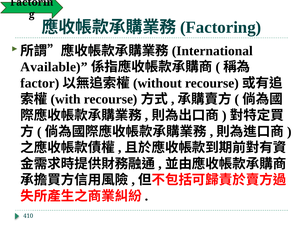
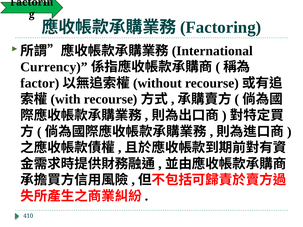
Available: Available -> Currency
